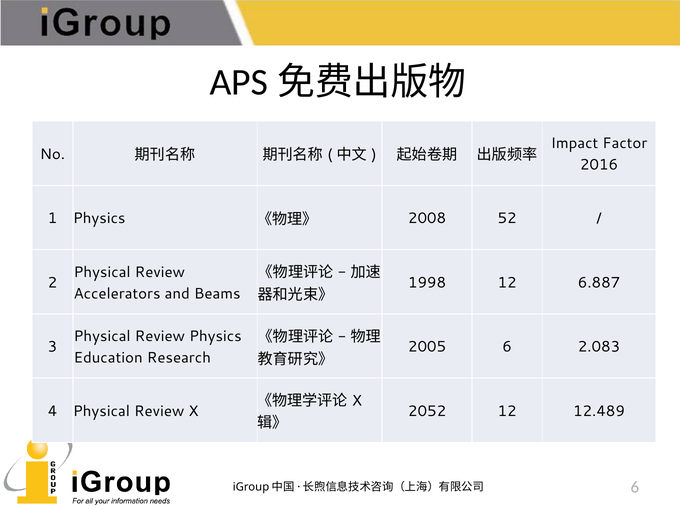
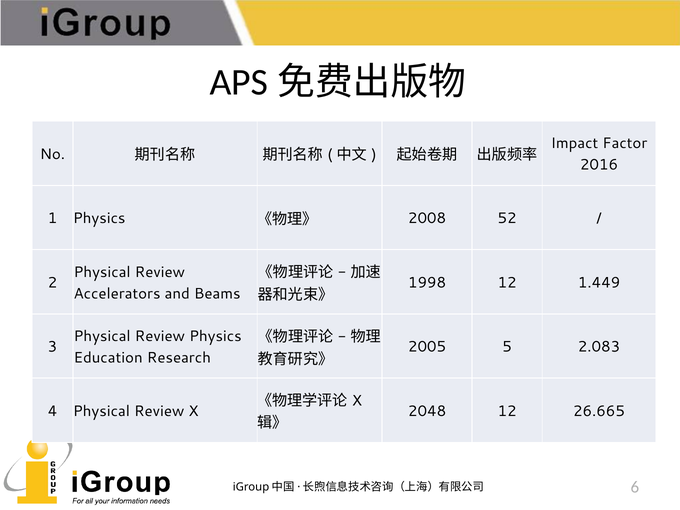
6.887: 6.887 -> 1.449
2005 6: 6 -> 5
2052: 2052 -> 2048
12.489: 12.489 -> 26.665
